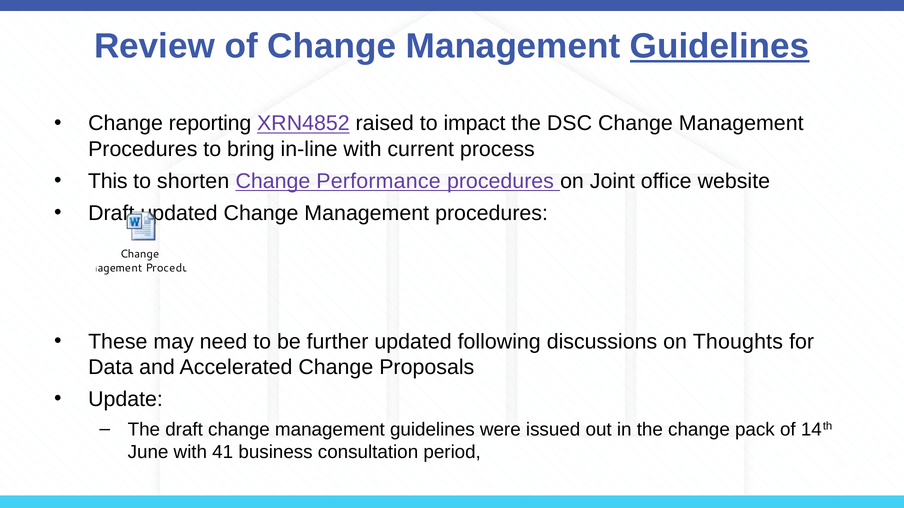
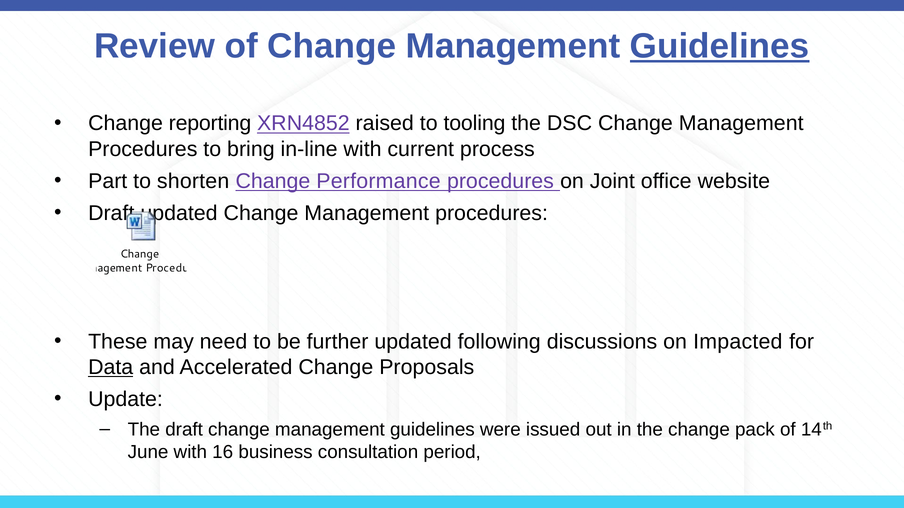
impact: impact -> tooling
This: This -> Part
Thoughts: Thoughts -> Impacted
Data underline: none -> present
41: 41 -> 16
